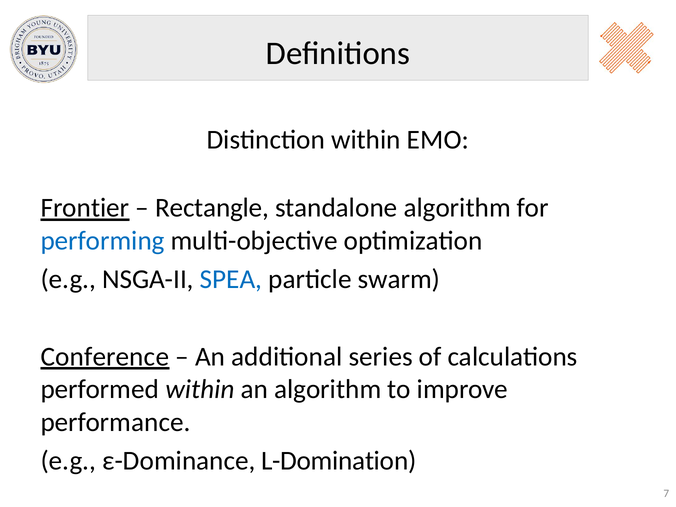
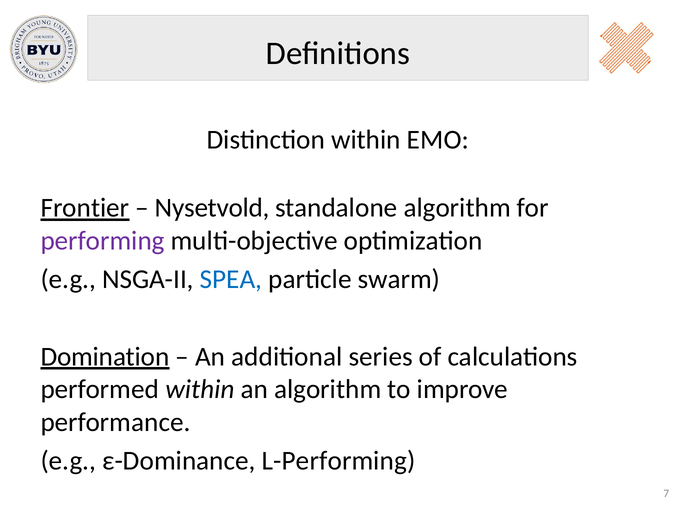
Rectangle: Rectangle -> Nysetvold
performing colour: blue -> purple
Conference: Conference -> Domination
L-Domination: L-Domination -> L-Performing
